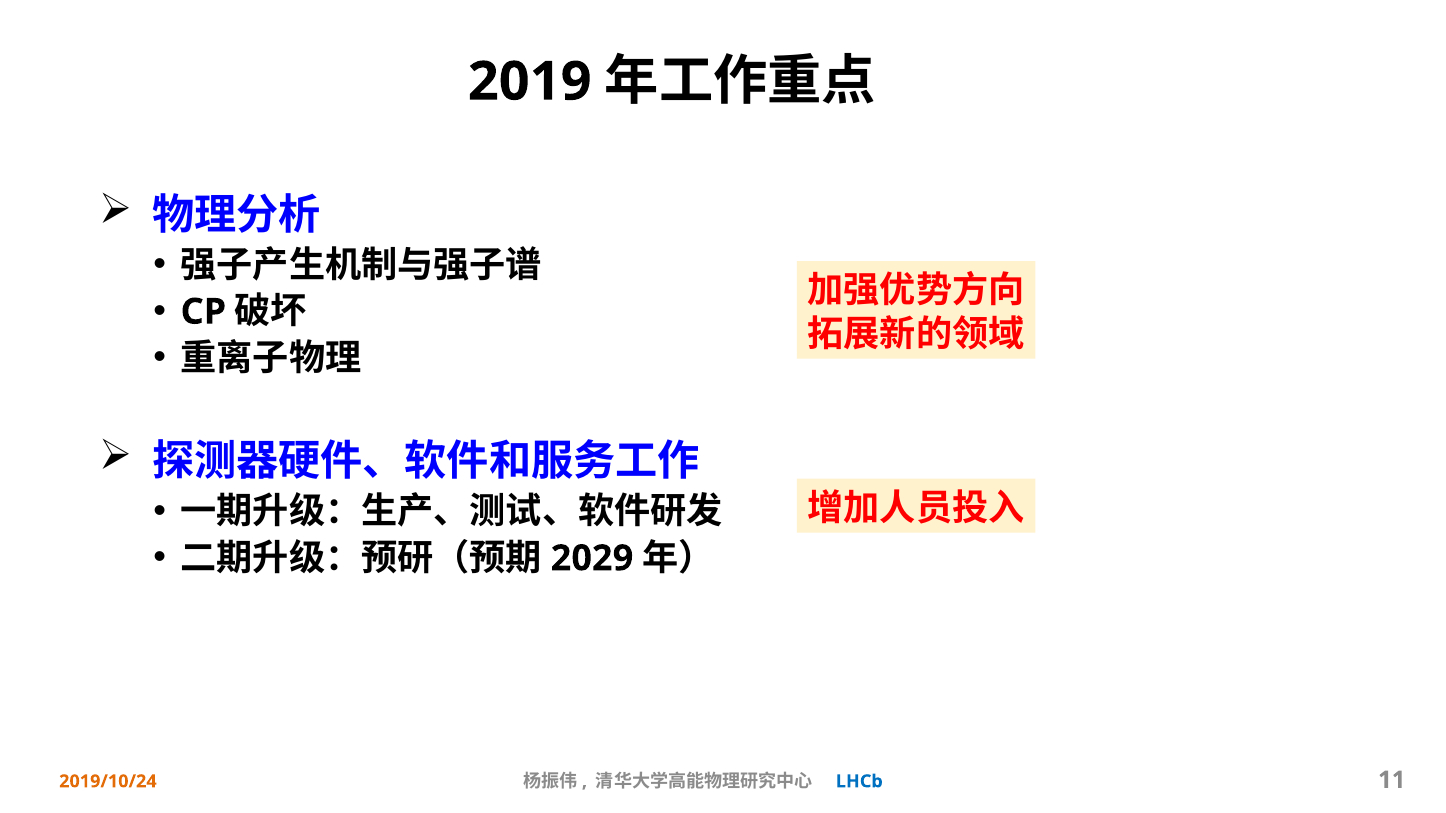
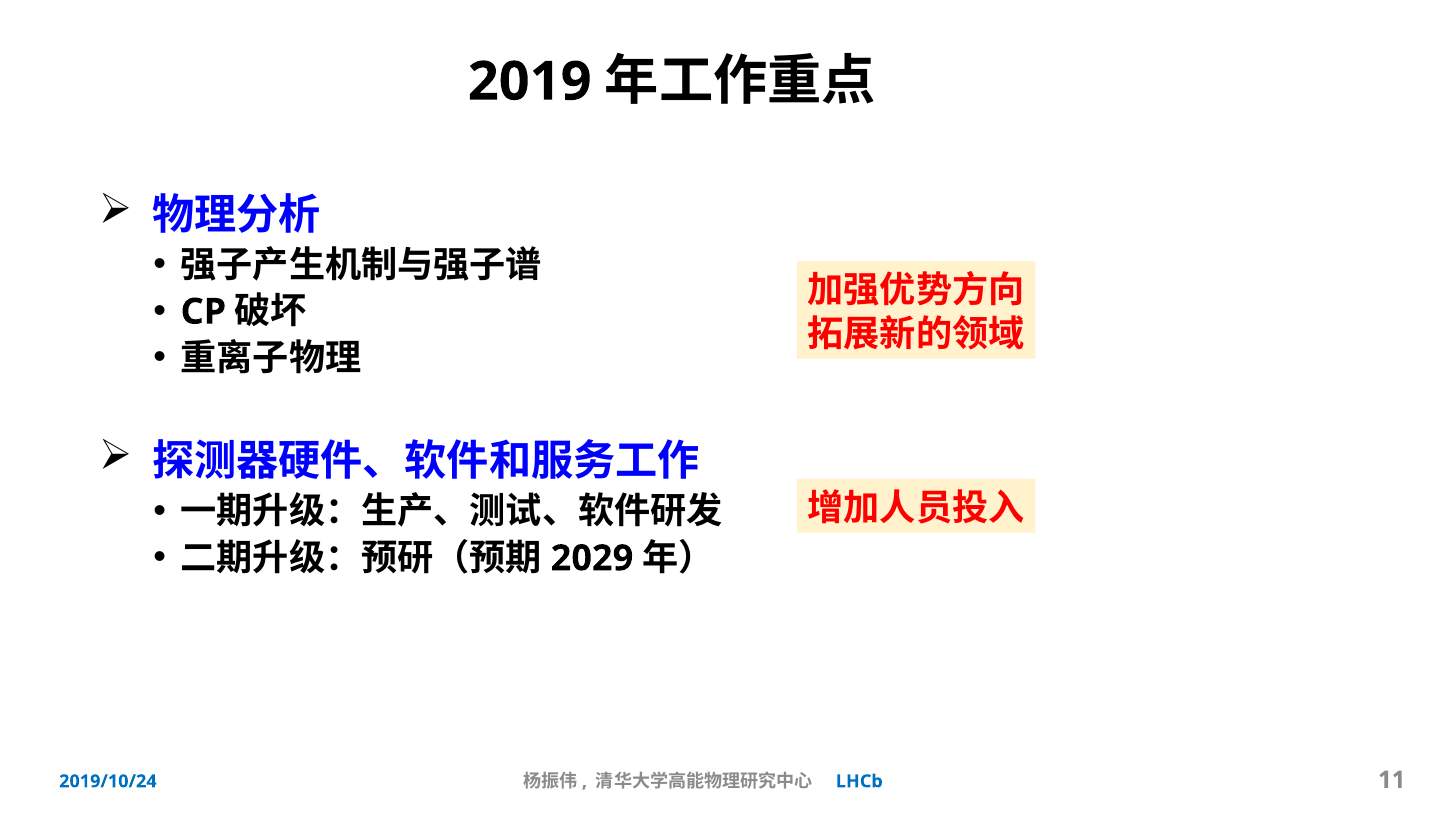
2019/10/24 colour: orange -> blue
